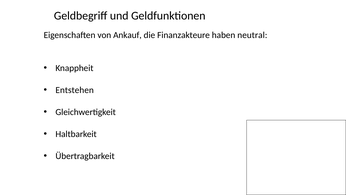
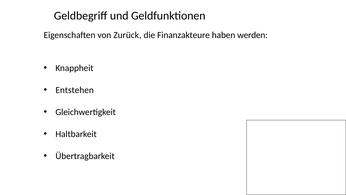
Ankauf: Ankauf -> Zurück
neutral: neutral -> werden
